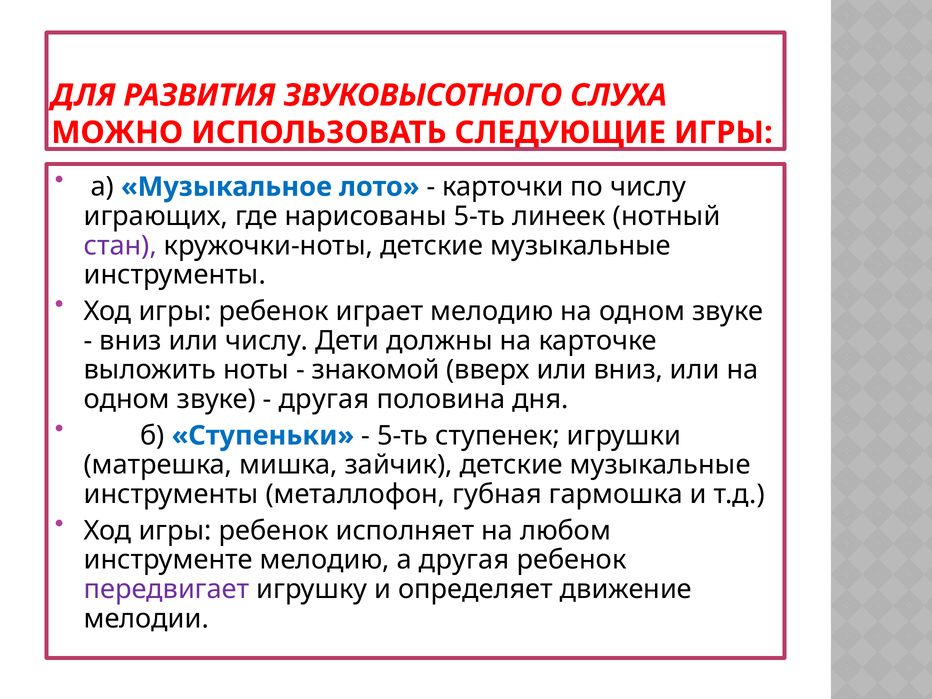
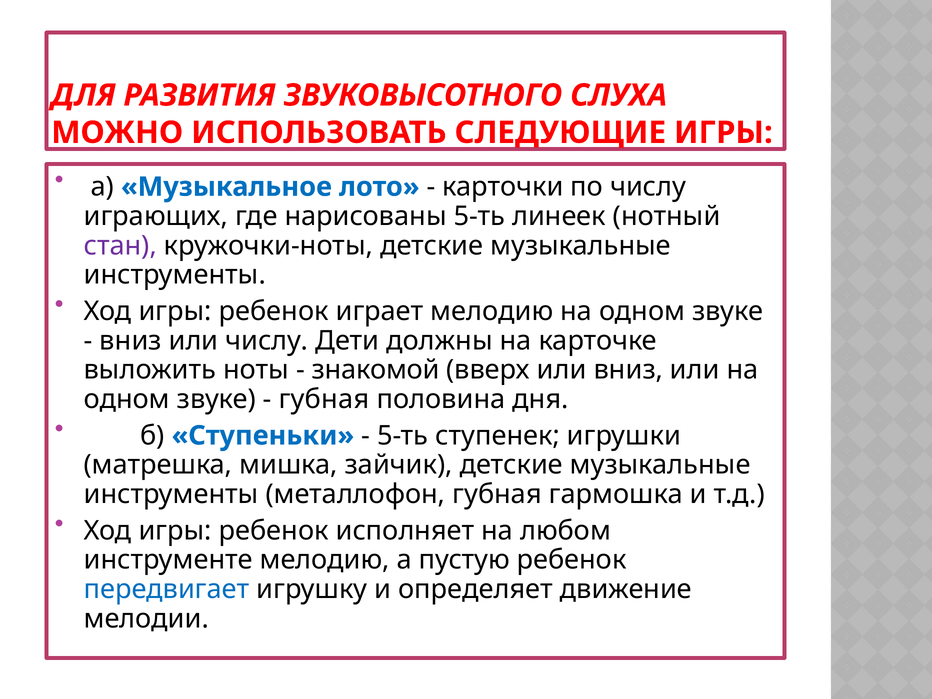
другая at (324, 399): другая -> губная
а другая: другая -> пустую
передвигает colour: purple -> blue
